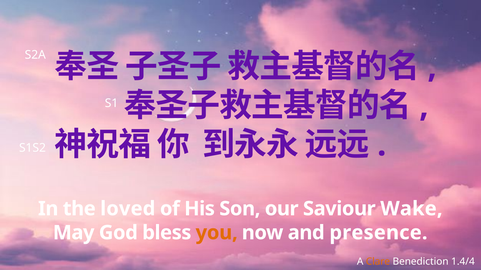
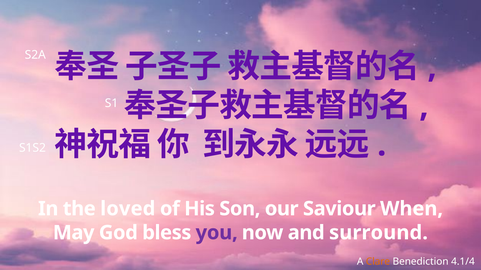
Wake: Wake -> When
you colour: orange -> purple
presence: presence -> surround
1.4/4: 1.4/4 -> 4.1/4
